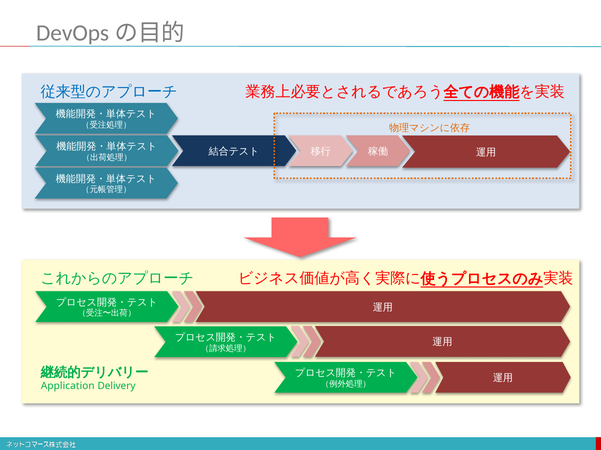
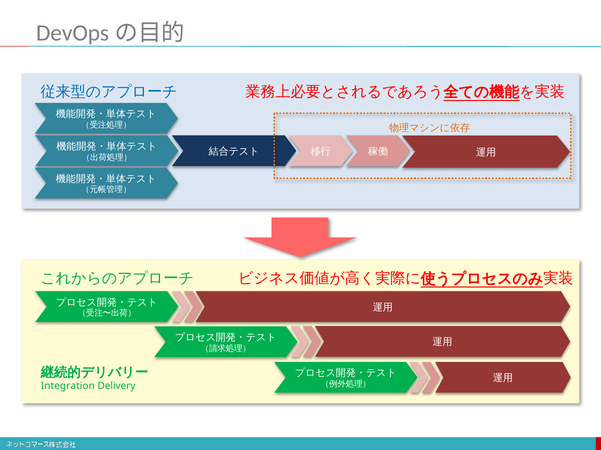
Application: Application -> Integration
